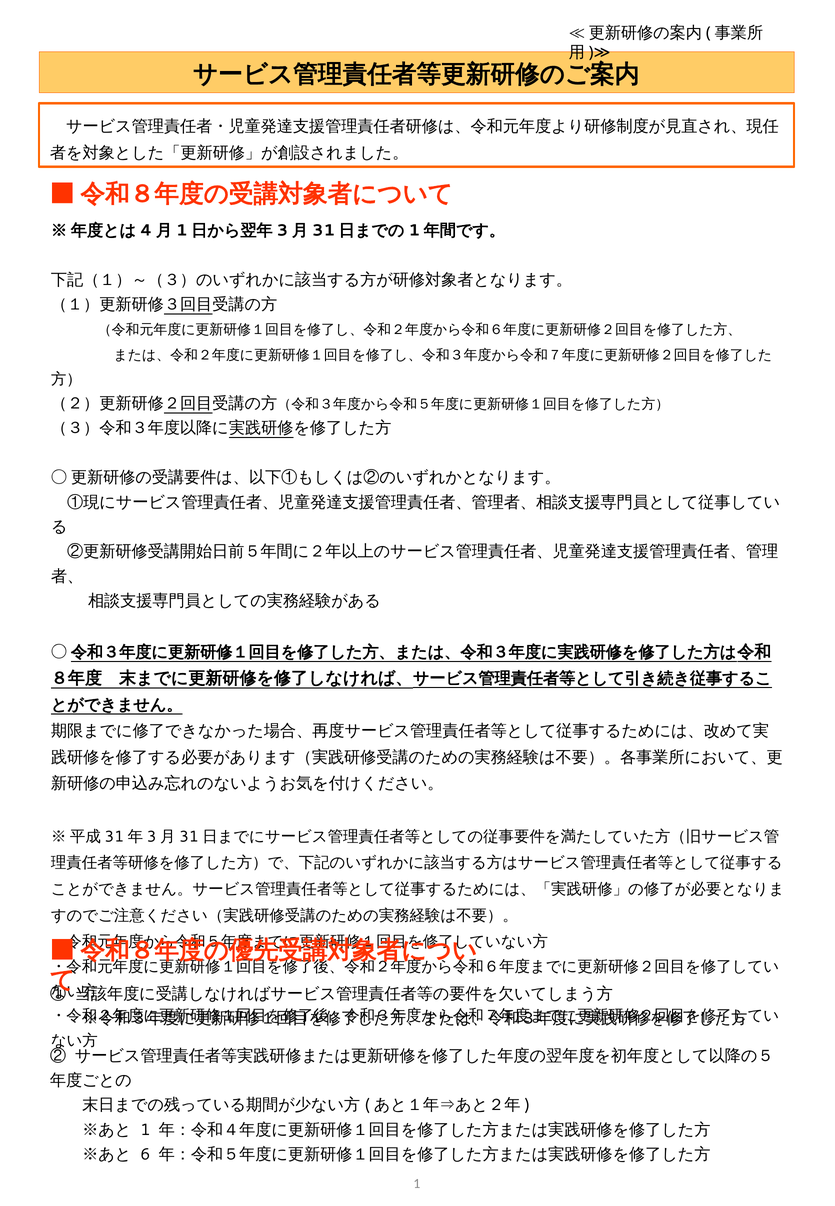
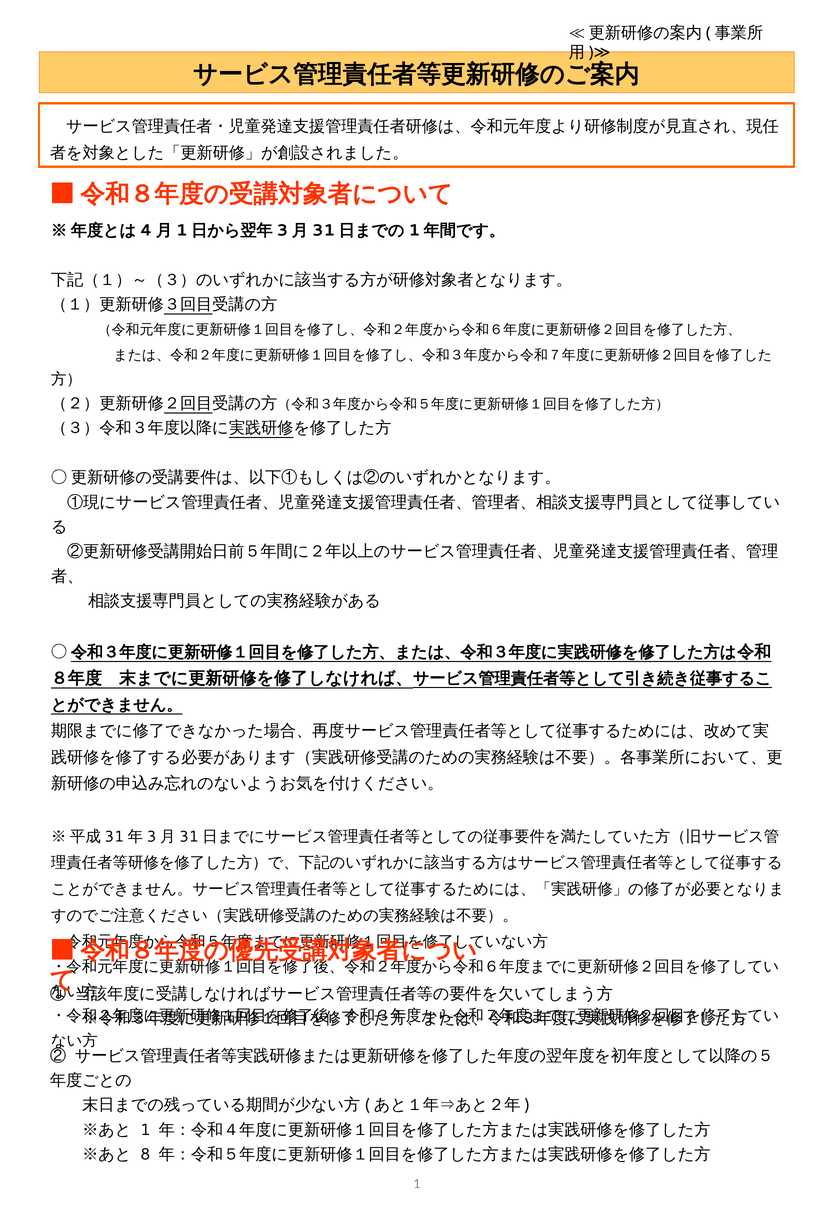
6: 6 -> 8
